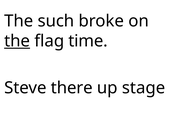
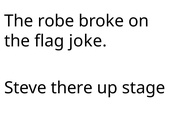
such: such -> robe
the at (17, 41) underline: present -> none
time: time -> joke
